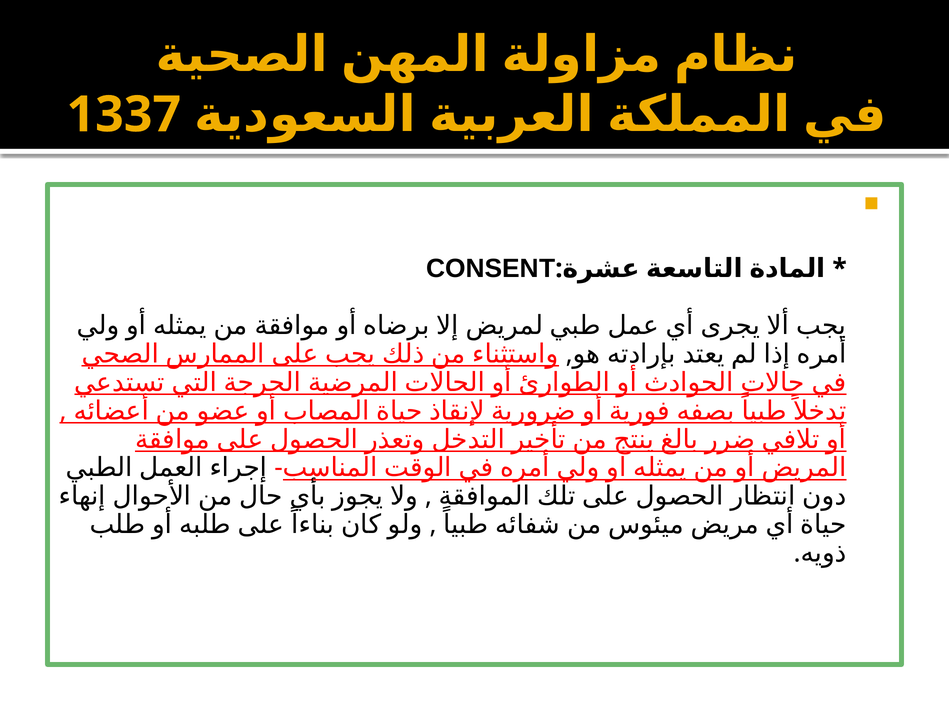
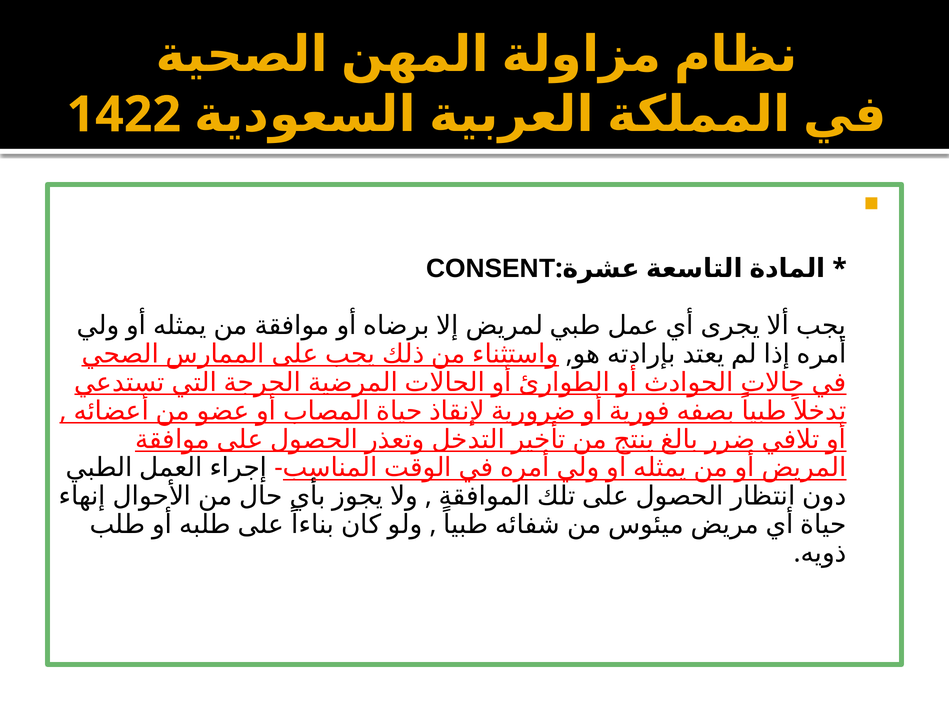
1337: 1337 -> 1422
